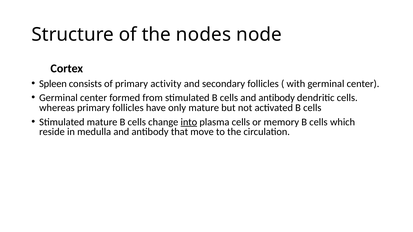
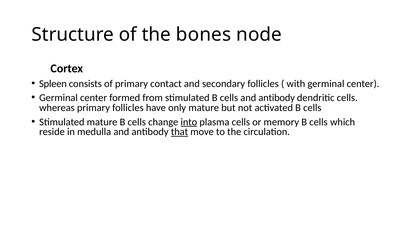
nodes: nodes -> bones
activity: activity -> contact
that underline: none -> present
